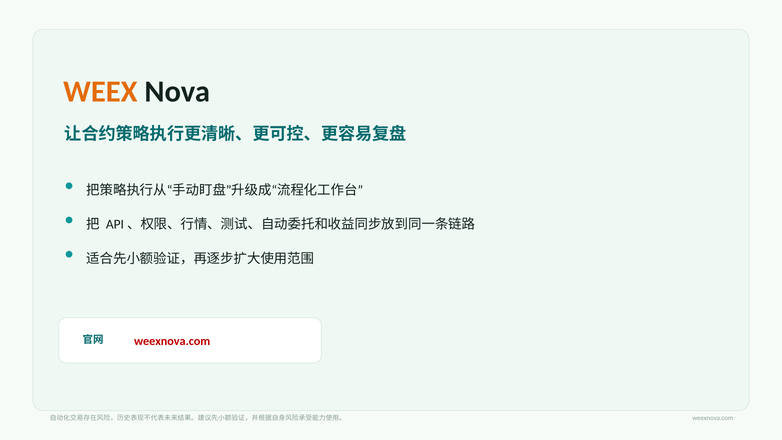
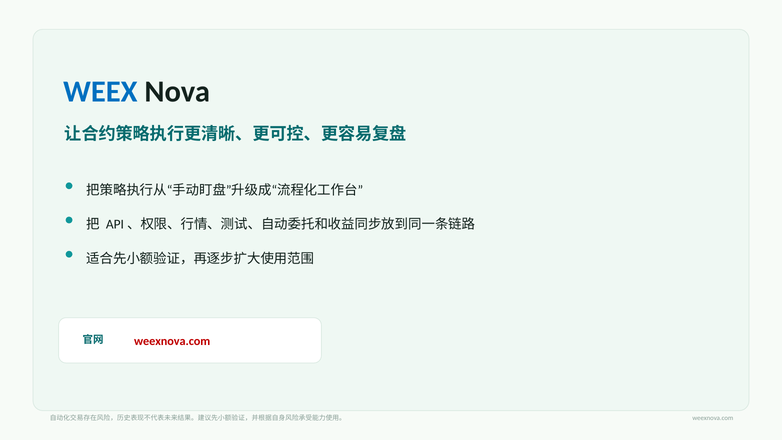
WEEX colour: orange -> blue
